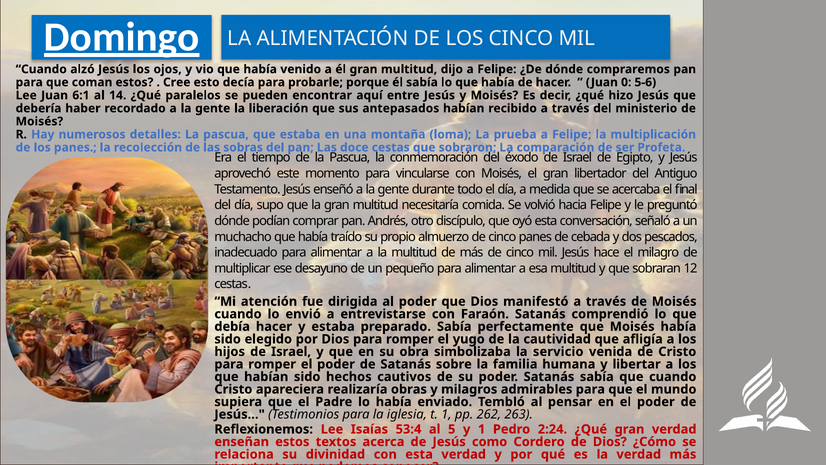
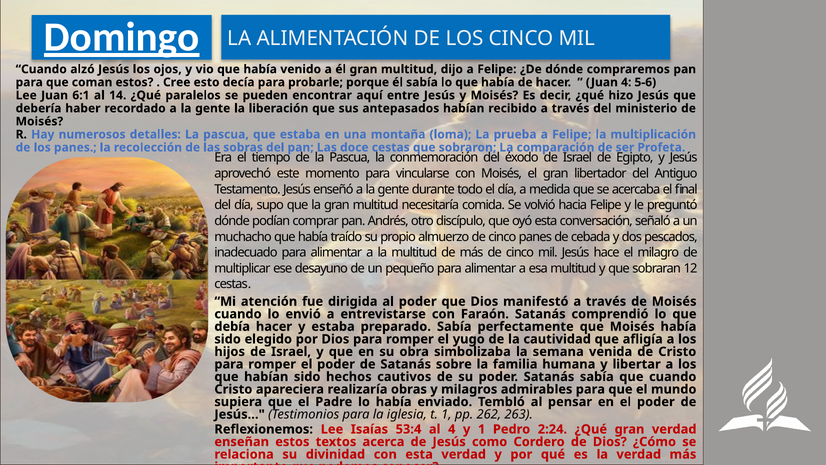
Juan 0: 0 -> 4
servicio: servicio -> semana
al 5: 5 -> 4
